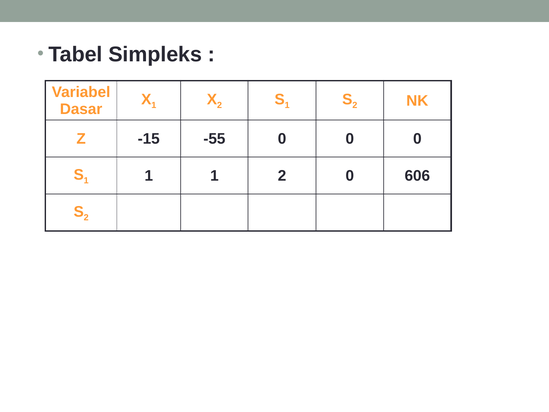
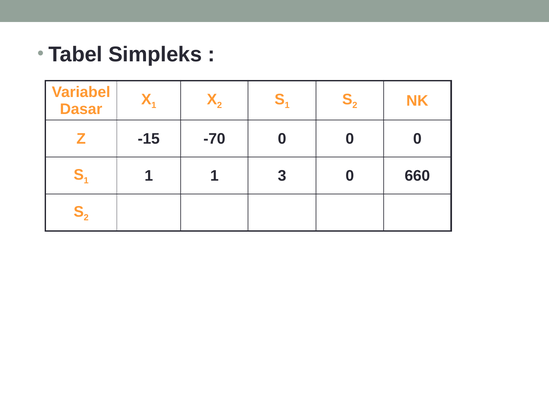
-55: -55 -> -70
1 2: 2 -> 3
606: 606 -> 660
